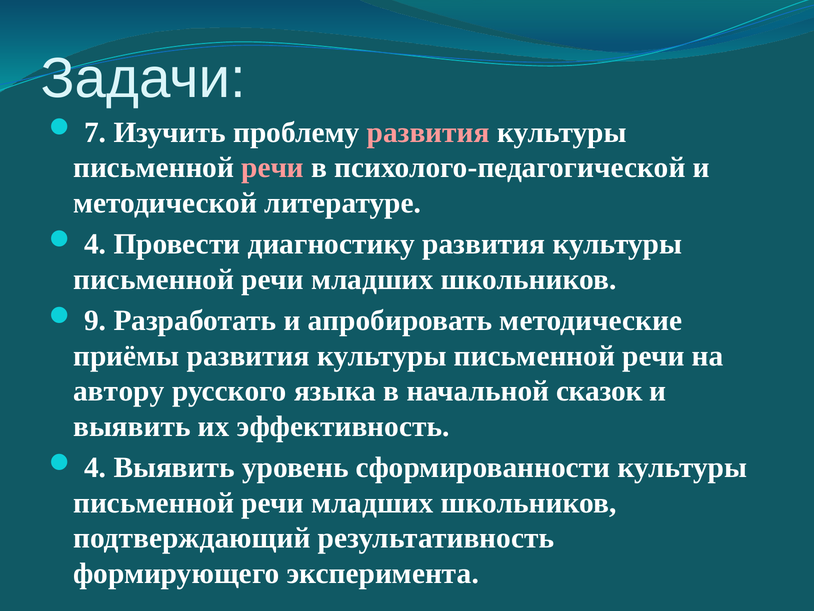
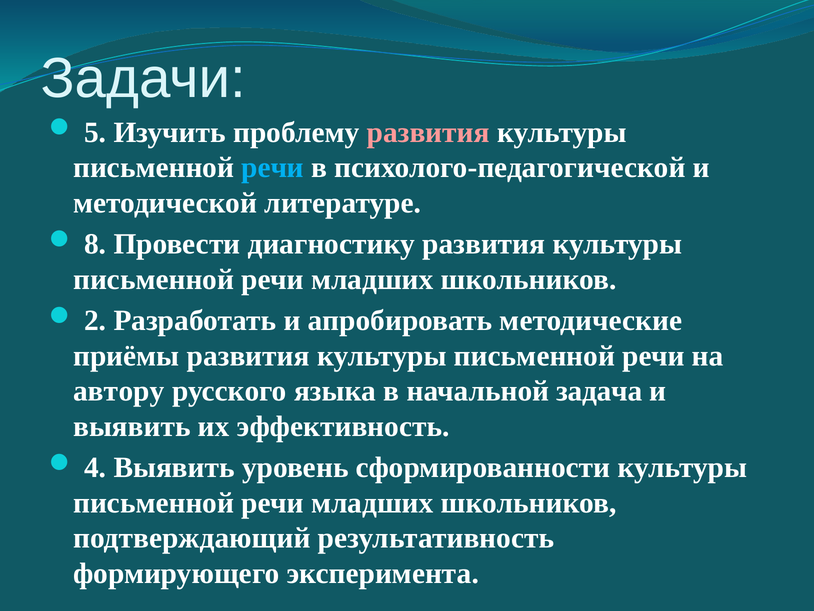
7: 7 -> 5
речи at (273, 168) colour: pink -> light blue
4 at (95, 244): 4 -> 8
9: 9 -> 2
сказок: сказок -> задача
